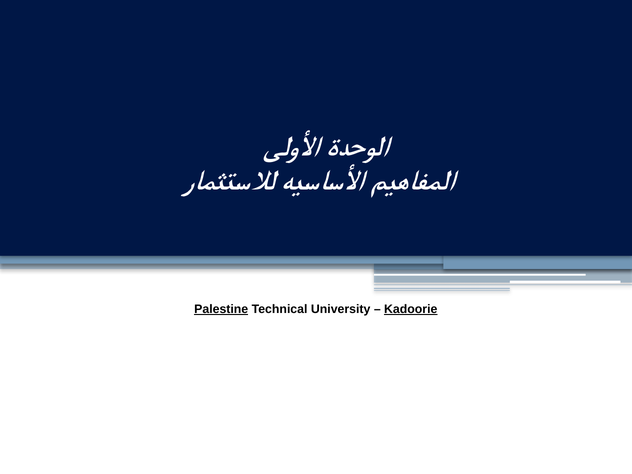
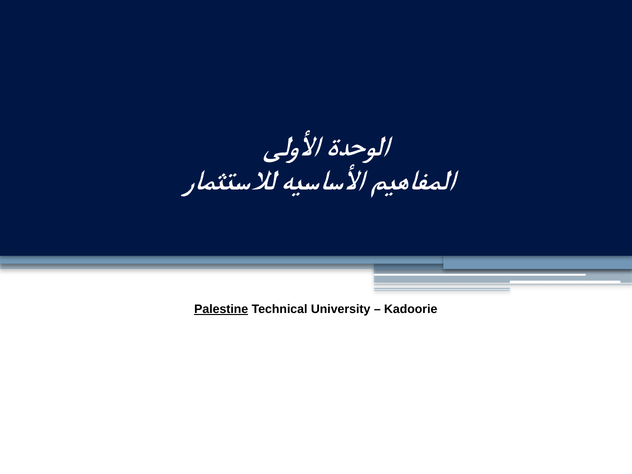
Kadoorie underline: present -> none
